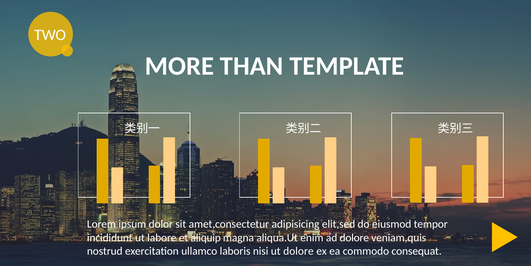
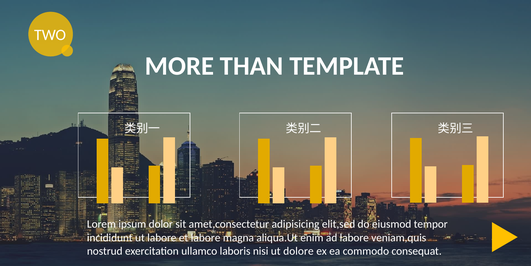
et aliquip: aliquip -> labore
ad dolore: dolore -> labore
